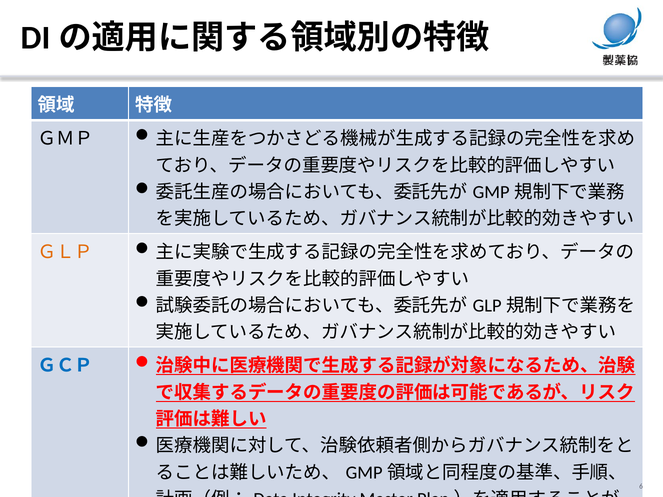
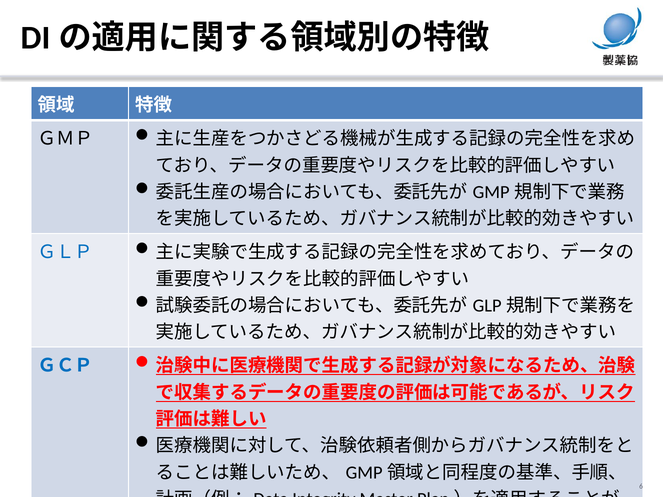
ＧＬＰ colour: orange -> blue
